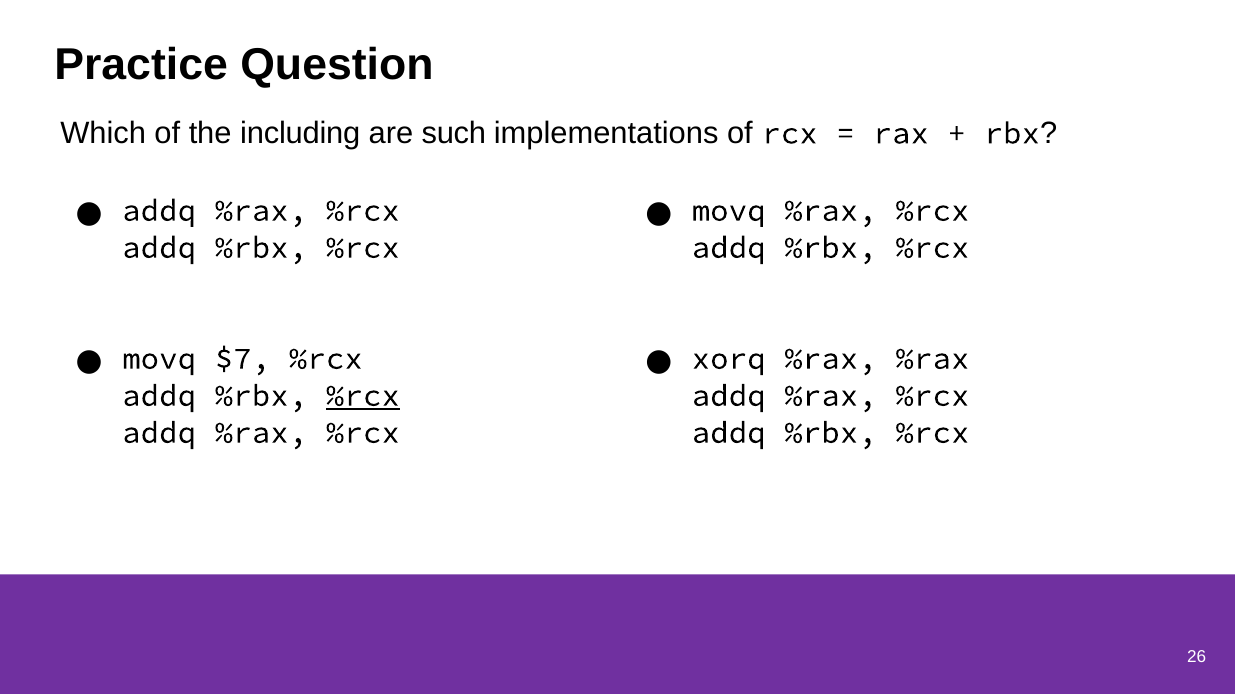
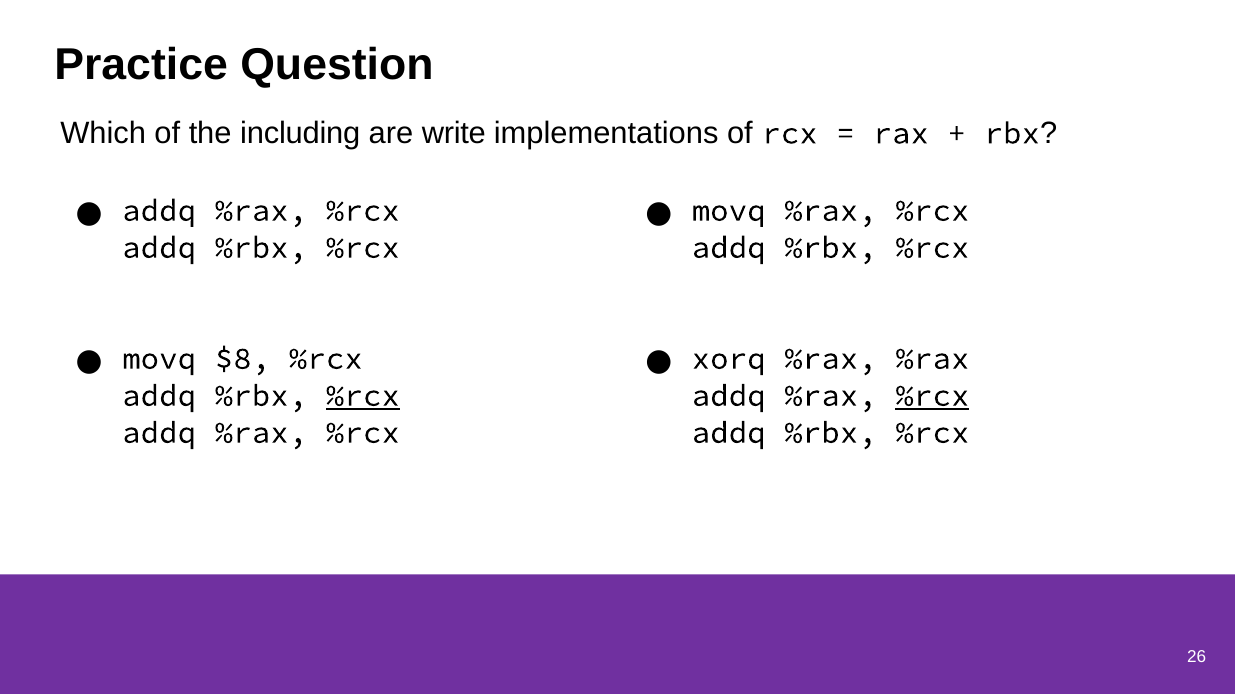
such: such -> write
$7: $7 -> $8
%rcx at (932, 396) underline: none -> present
